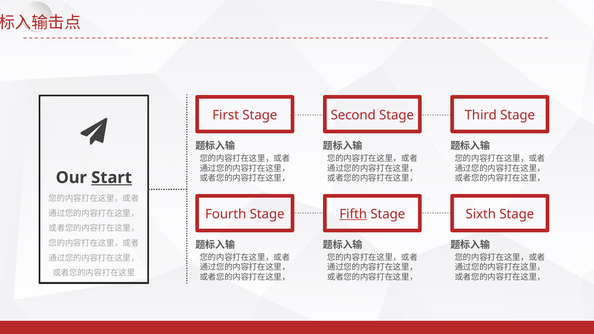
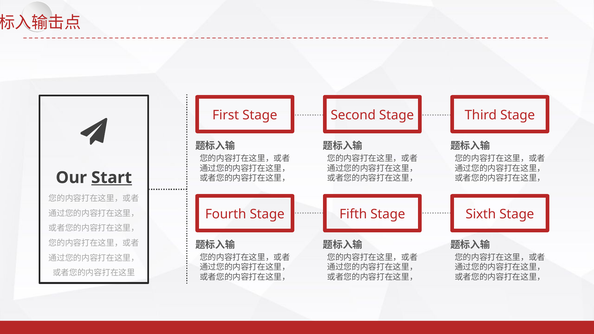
Fifth underline: present -> none
